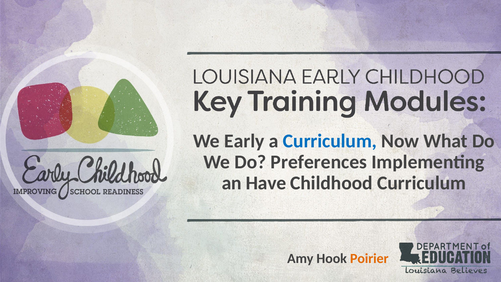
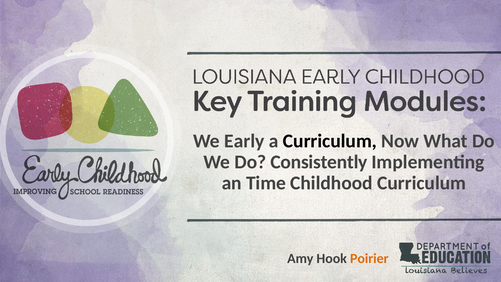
Curriculum at (330, 141) colour: blue -> black
Preferences: Preferences -> Consistently
Have: Have -> Time
